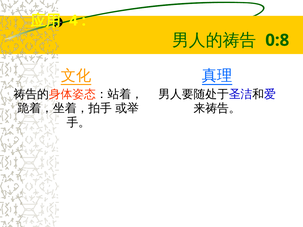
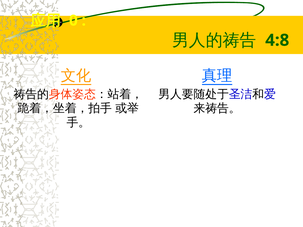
4: 4 -> 0
0:8: 0:8 -> 4:8
